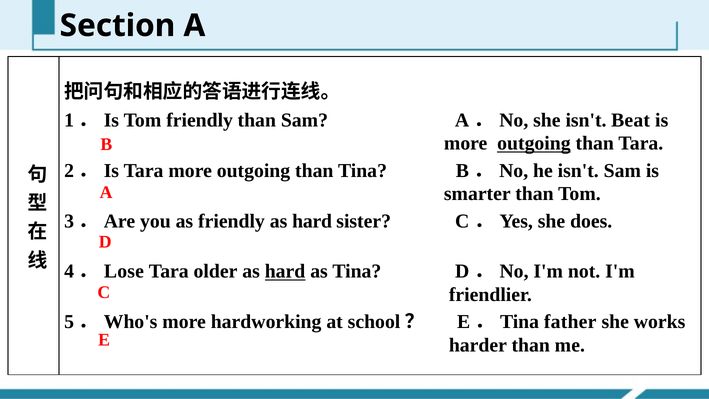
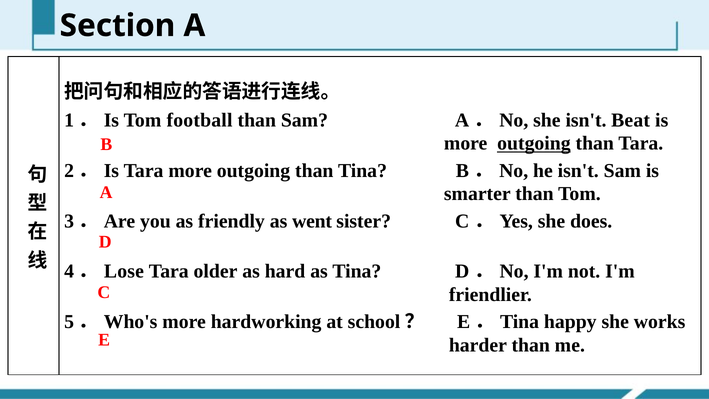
Tom friendly: friendly -> football
friendly as hard: hard -> went
hard at (285, 271) underline: present -> none
father: father -> happy
